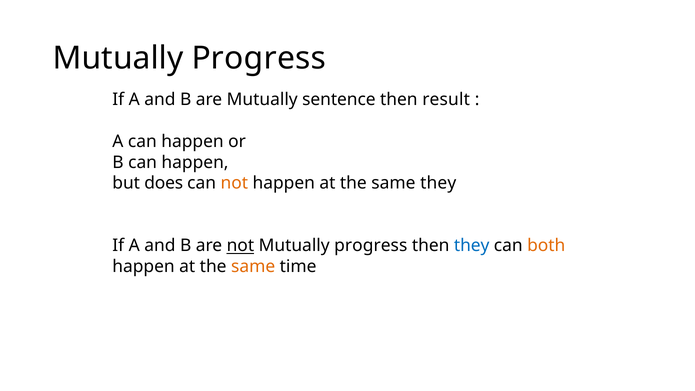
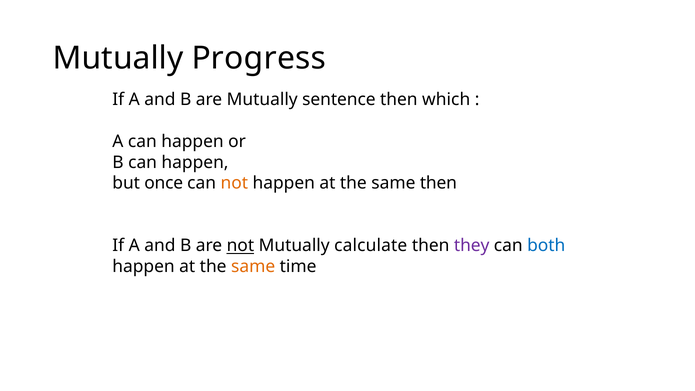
result: result -> which
does: does -> once
same they: they -> then
not Mutually progress: progress -> calculate
they at (472, 246) colour: blue -> purple
both colour: orange -> blue
